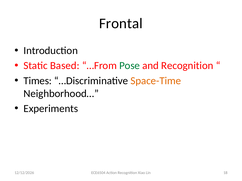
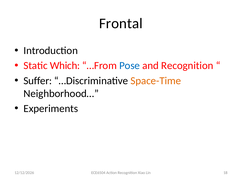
Based: Based -> Which
Pose colour: green -> blue
Times: Times -> Suffer
